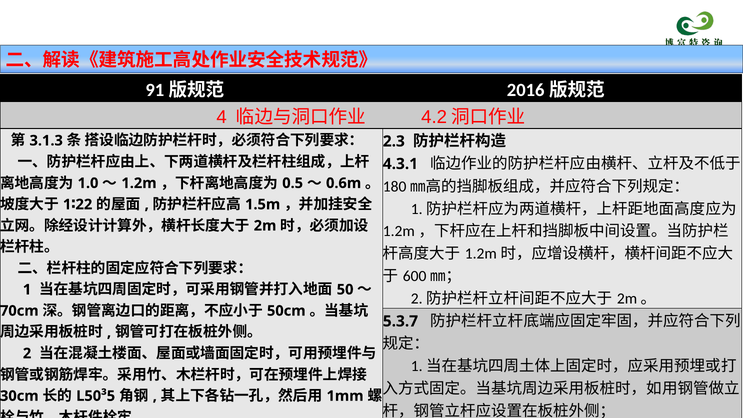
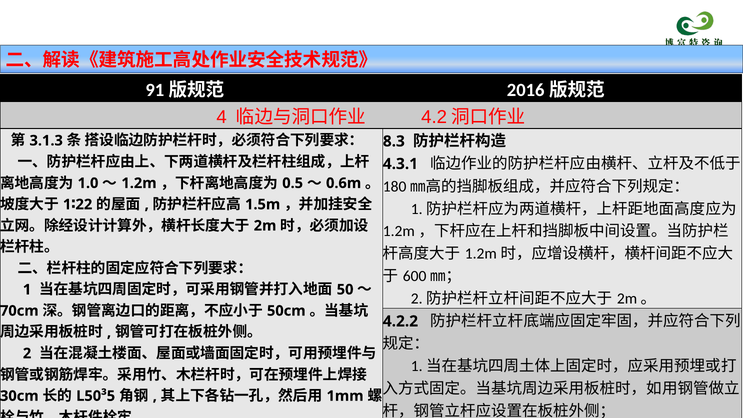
2.3: 2.3 -> 8.3
5.3.7: 5.3.7 -> 4.2.2
